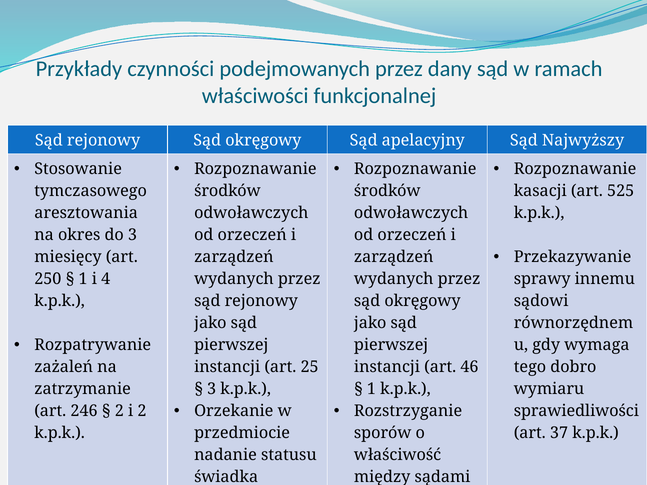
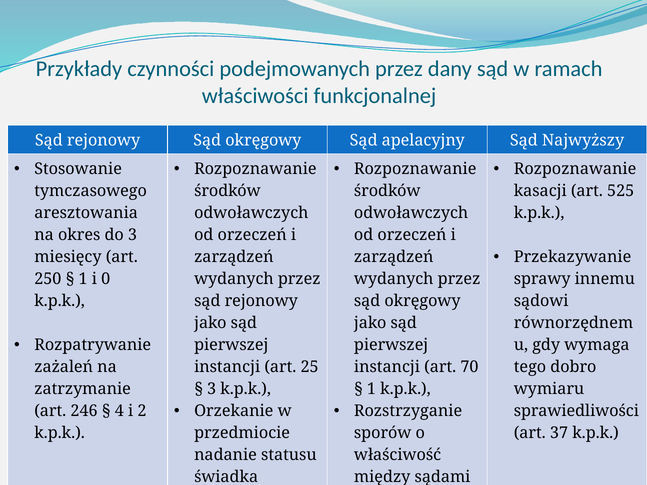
4: 4 -> 0
46: 46 -> 70
2 at (119, 411): 2 -> 4
